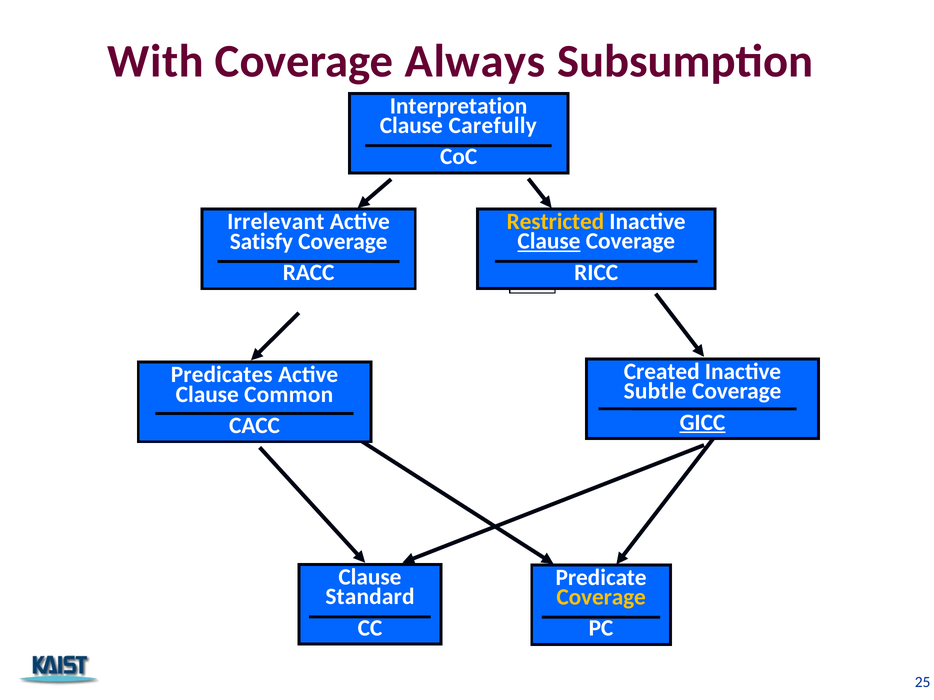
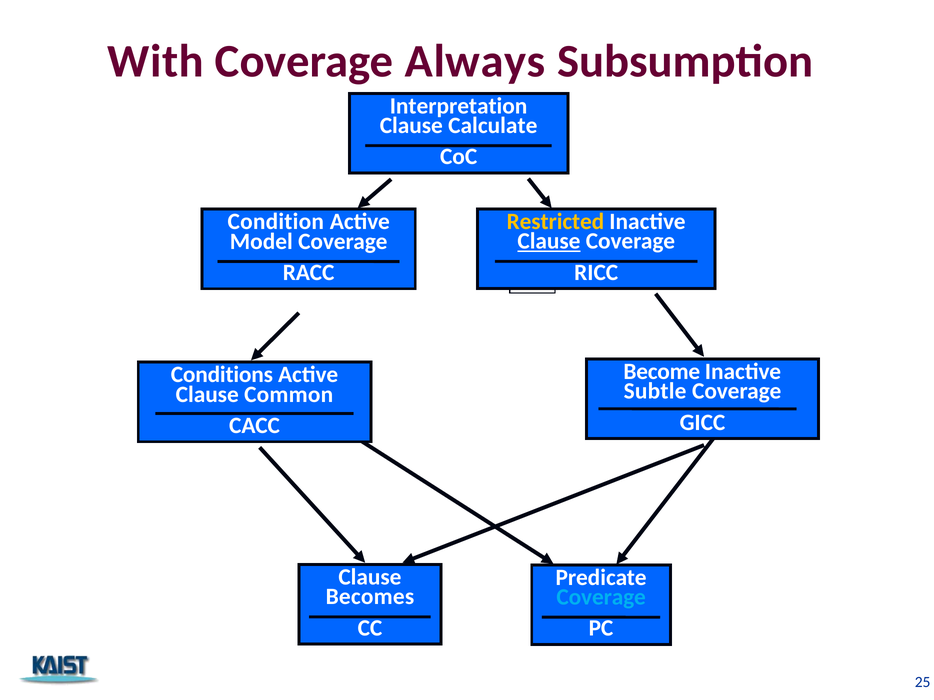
Carefully: Carefully -> Calculate
Irrelevant: Irrelevant -> Condition
Satisfy: Satisfy -> Model
Created: Created -> Become
Predicates: Predicates -> Conditions
GICC underline: present -> none
Standard: Standard -> Becomes
Coverage at (601, 597) colour: yellow -> light blue
